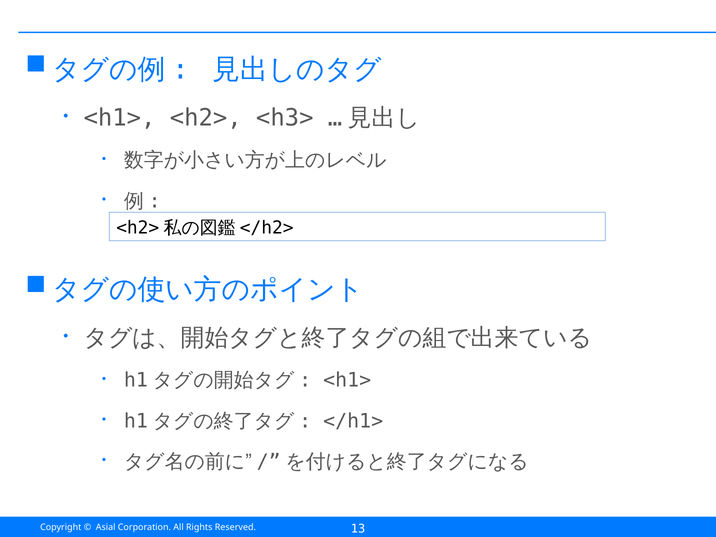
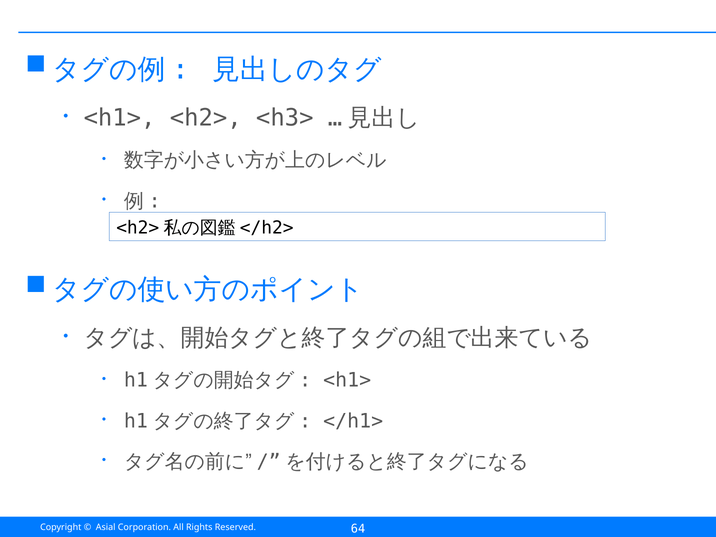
13: 13 -> 64
